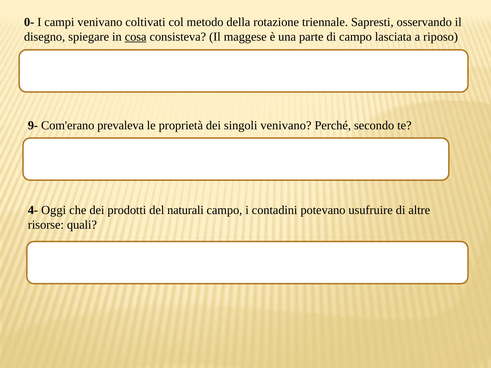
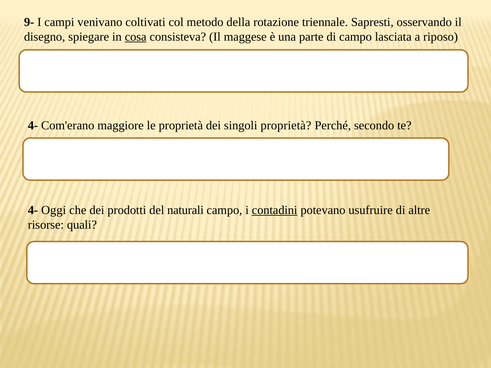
0-: 0- -> 9-
9- at (33, 126): 9- -> 4-
prevaleva: prevaleva -> maggiore
singoli venivano: venivano -> proprietà
contadini underline: none -> present
